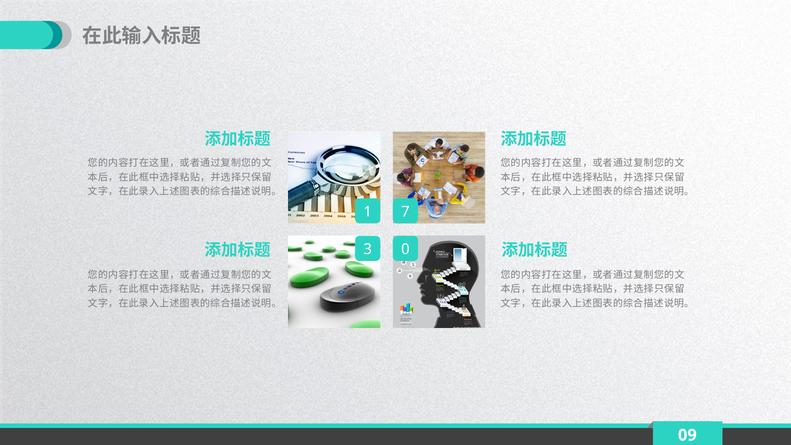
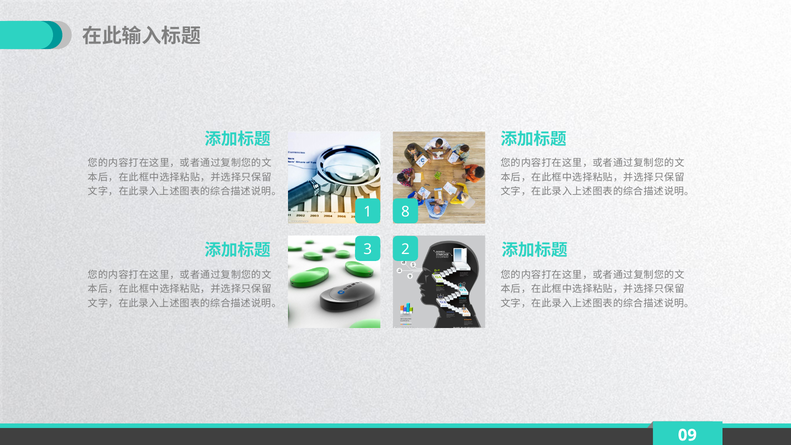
7: 7 -> 8
0: 0 -> 2
